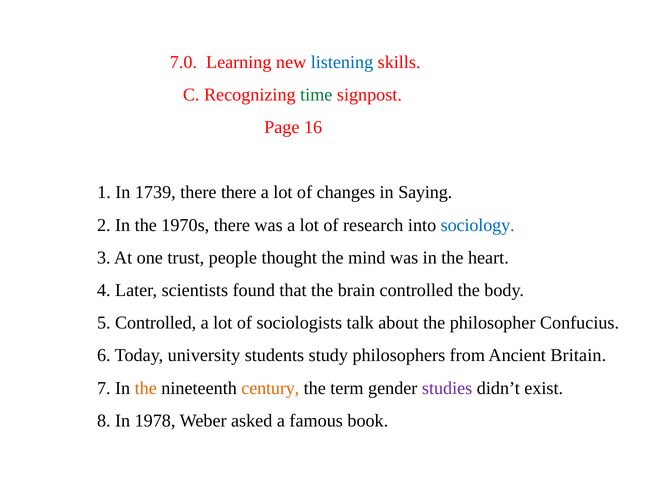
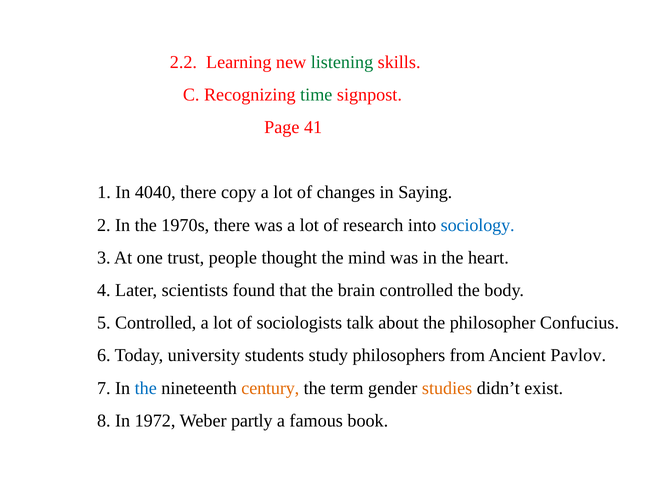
7.0: 7.0 -> 2.2
listening colour: blue -> green
16: 16 -> 41
1739: 1739 -> 4040
there there: there -> copy
Britain: Britain -> Pavlov
the at (146, 388) colour: orange -> blue
studies colour: purple -> orange
1978: 1978 -> 1972
asked: asked -> partly
